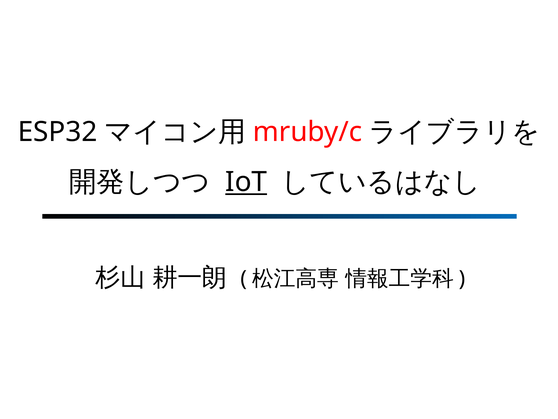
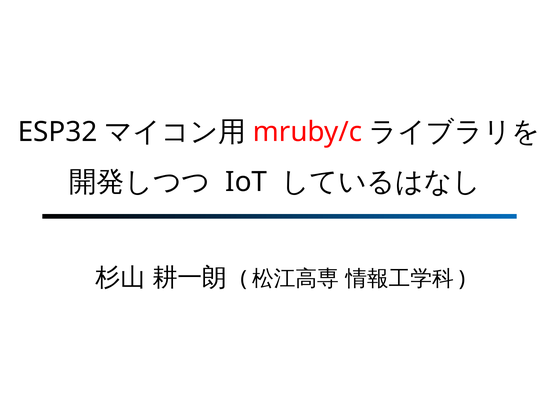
IoT underline: present -> none
